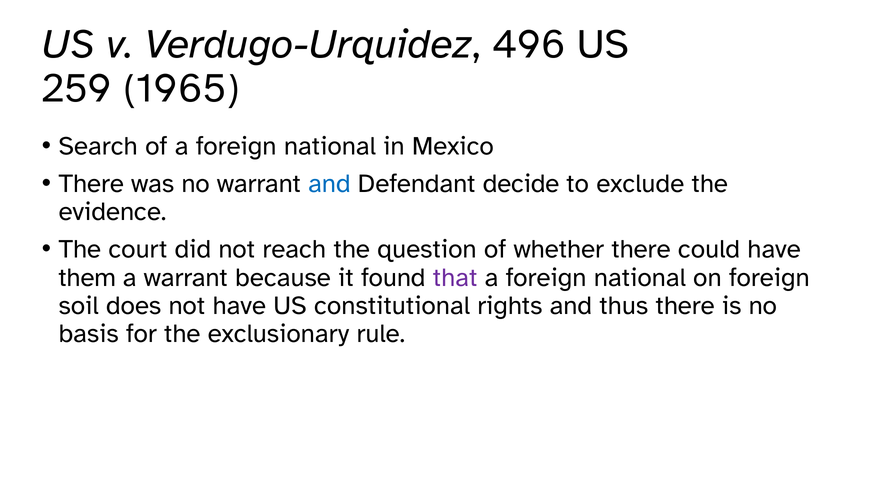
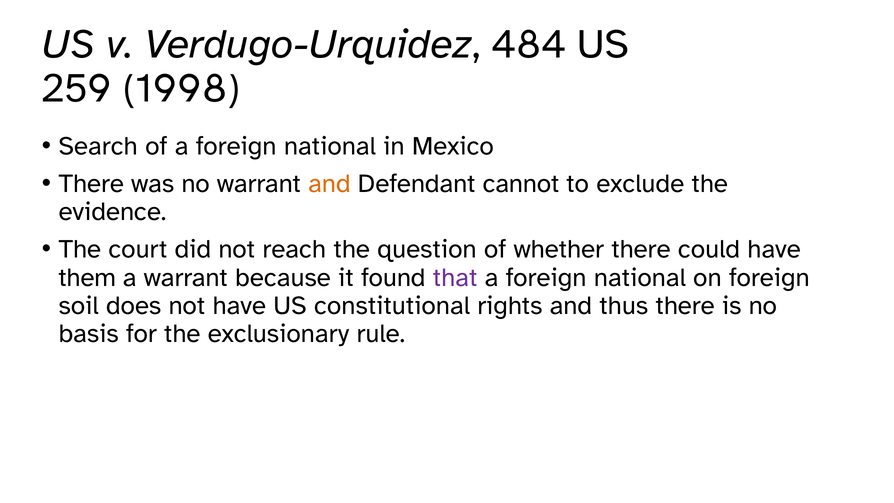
496: 496 -> 484
1965: 1965 -> 1998
and at (329, 184) colour: blue -> orange
decide: decide -> cannot
